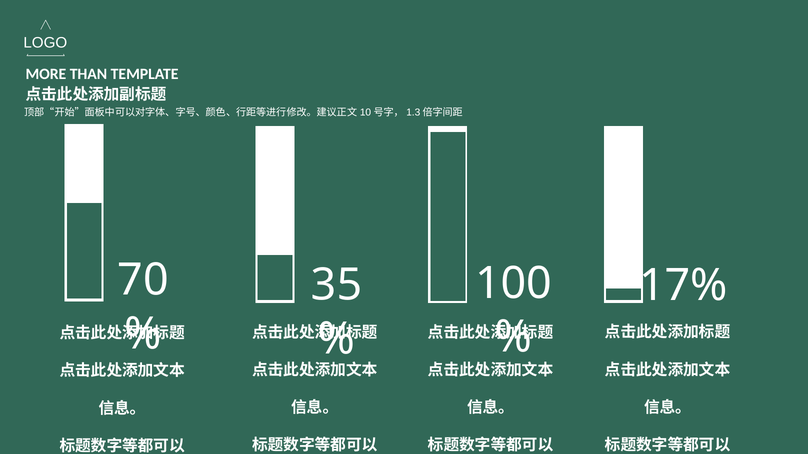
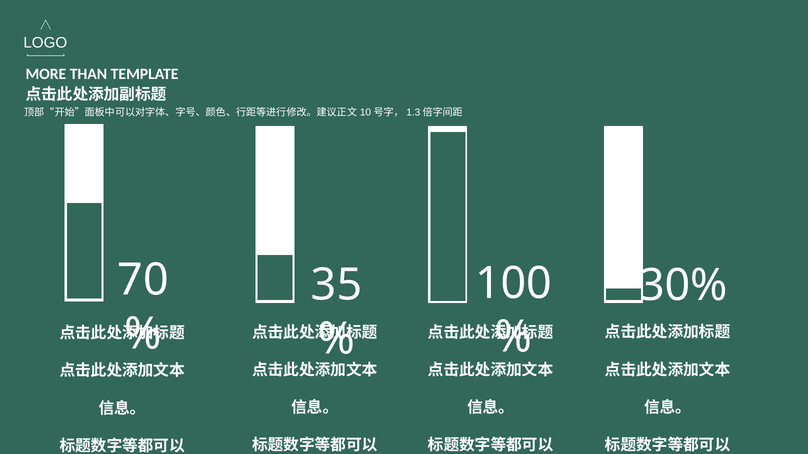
17%: 17% -> 30%
